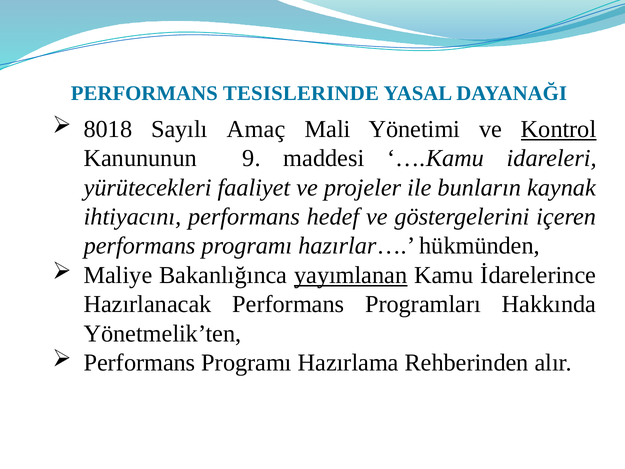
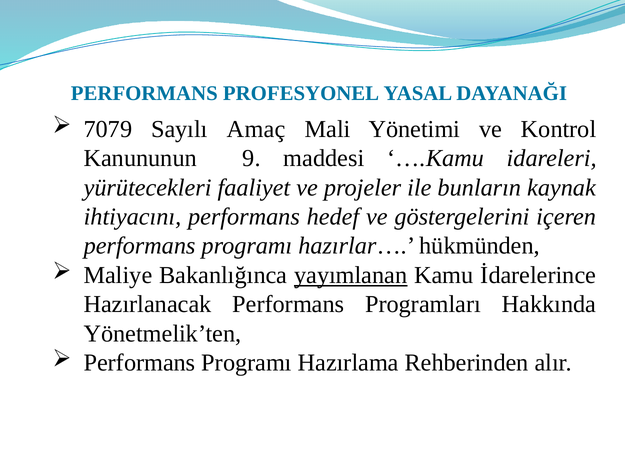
TESISLERINDE: TESISLERINDE -> PROFESYONEL
8018: 8018 -> 7079
Kontrol underline: present -> none
